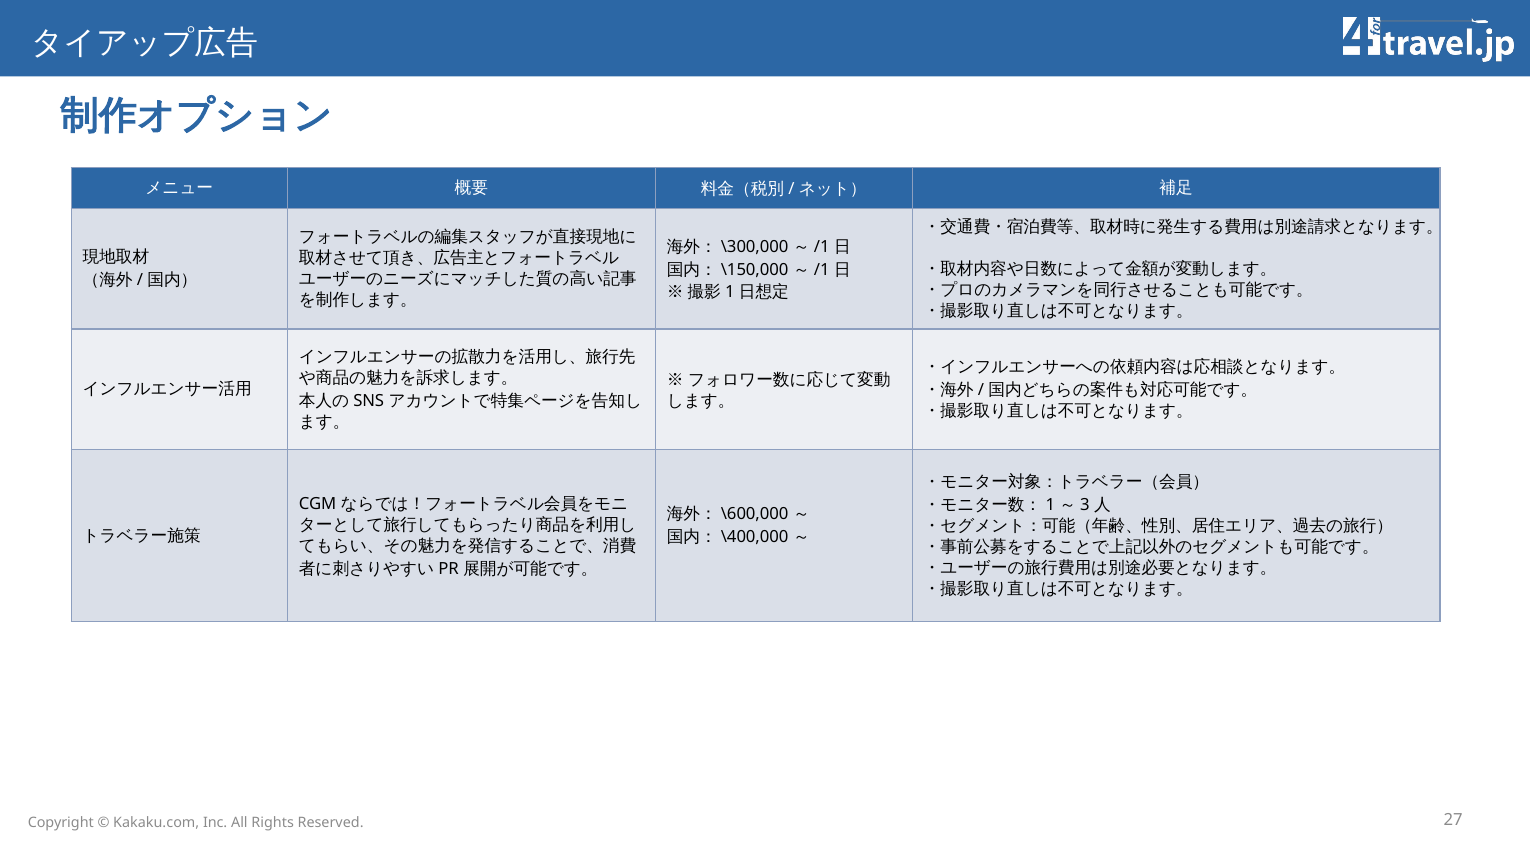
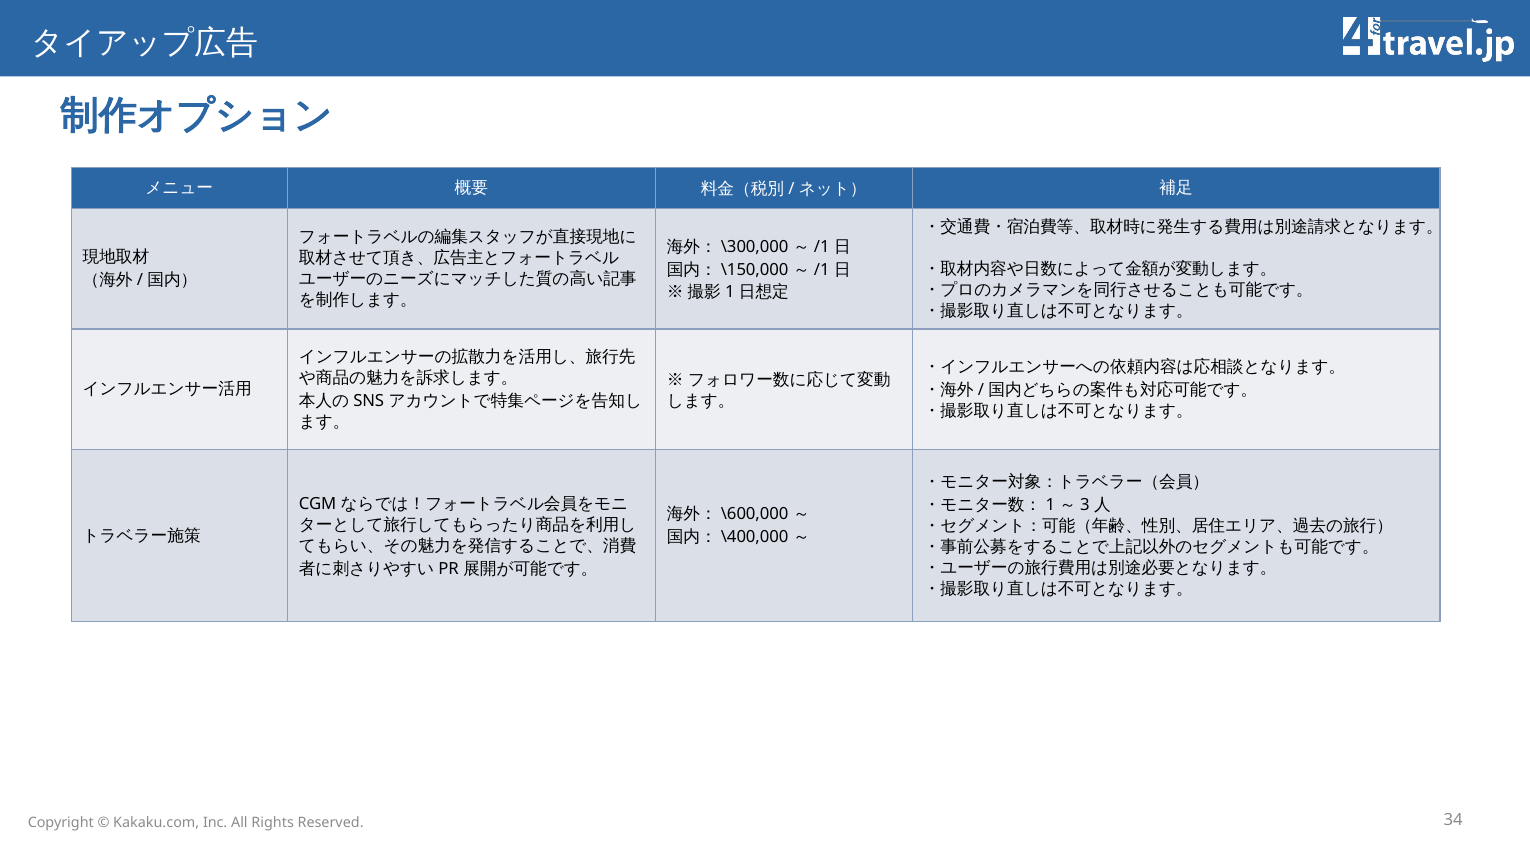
27: 27 -> 34
